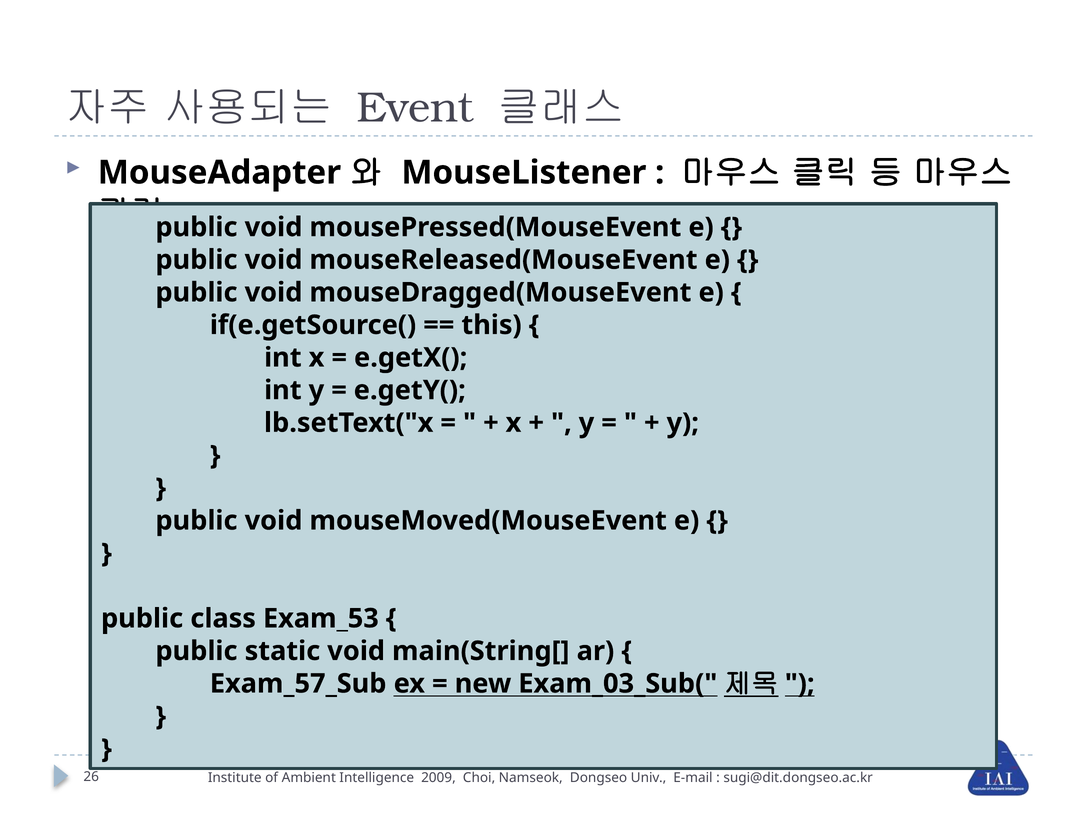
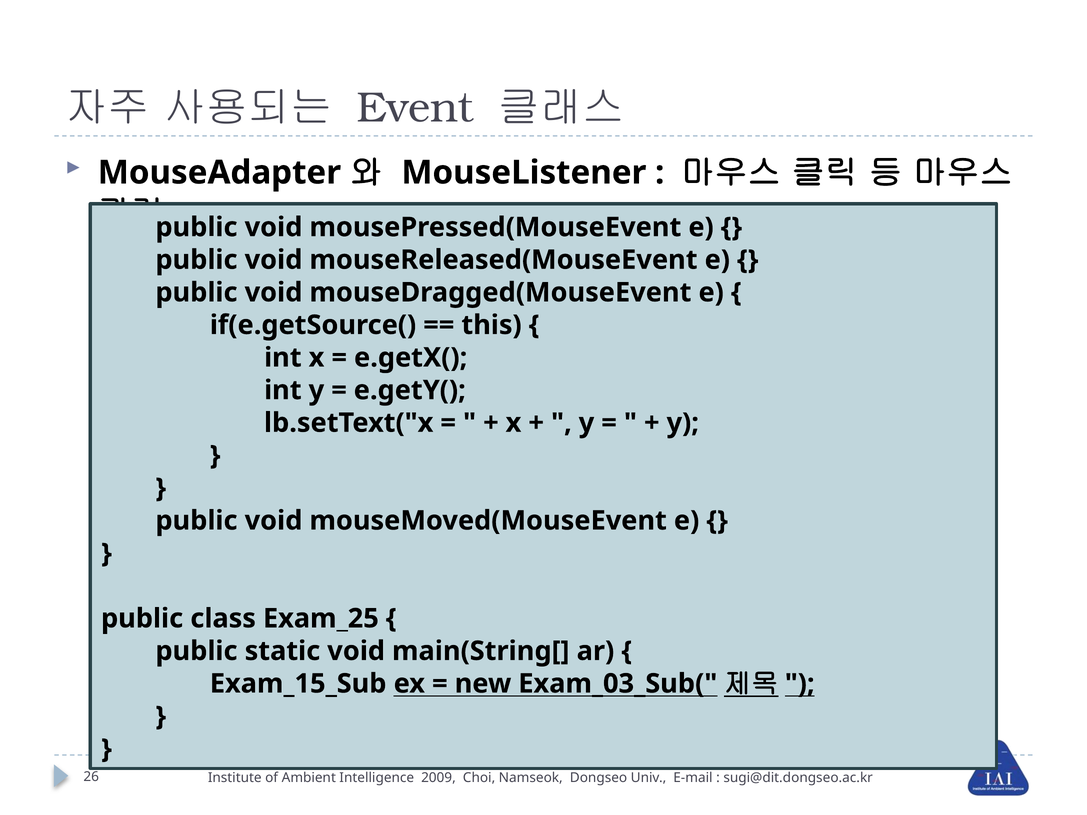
Exam_53: Exam_53 -> Exam_25
Exam_57_Sub: Exam_57_Sub -> Exam_15_Sub
